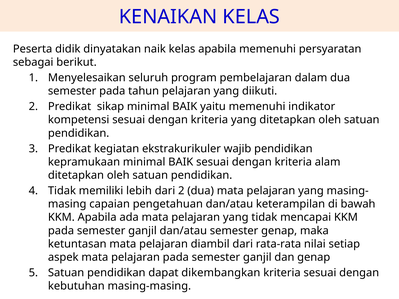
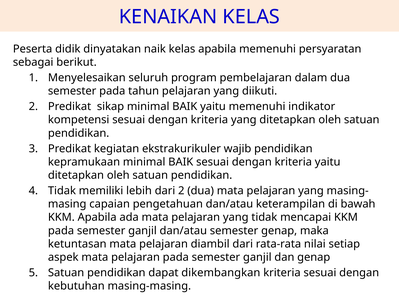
kriteria alam: alam -> yaitu
